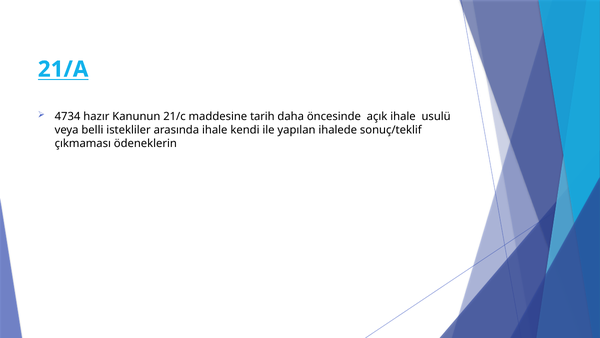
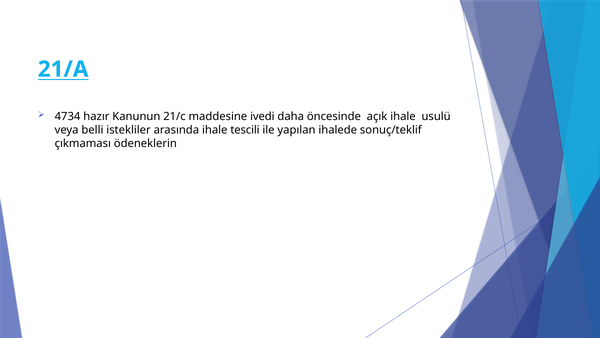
tarih: tarih -> ivedi
kendi: kendi -> tescili
